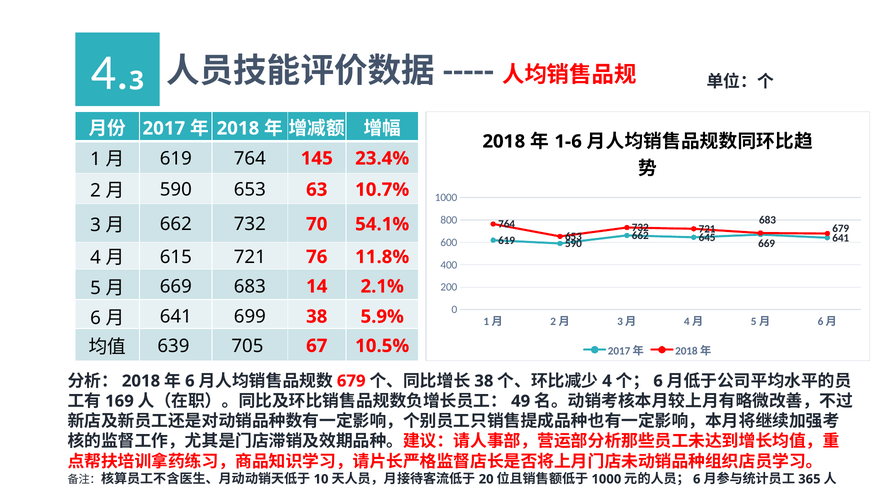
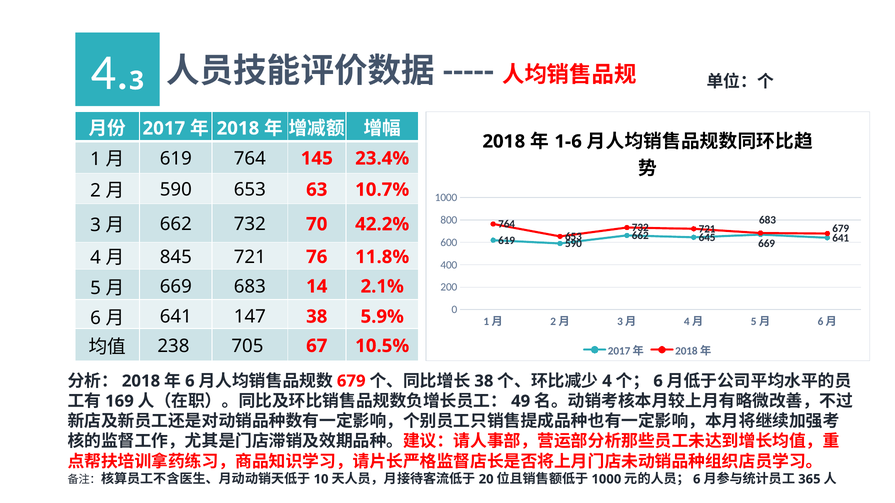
54.1%: 54.1% -> 42.2%
615: 615 -> 845
699: 699 -> 147
639: 639 -> 238
